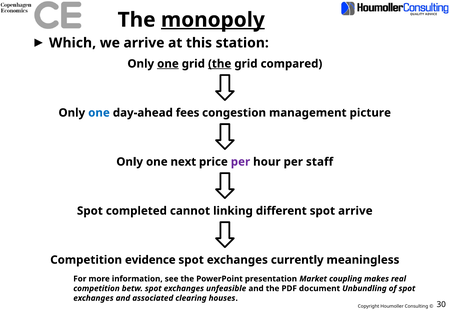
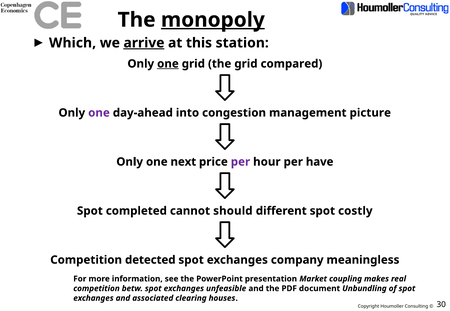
arrive at (144, 43) underline: none -> present
the at (220, 64) underline: present -> none
one at (99, 113) colour: blue -> purple
fees: fees -> into
staff: staff -> have
linking: linking -> should
spot arrive: arrive -> costly
evidence: evidence -> detected
currently: currently -> company
